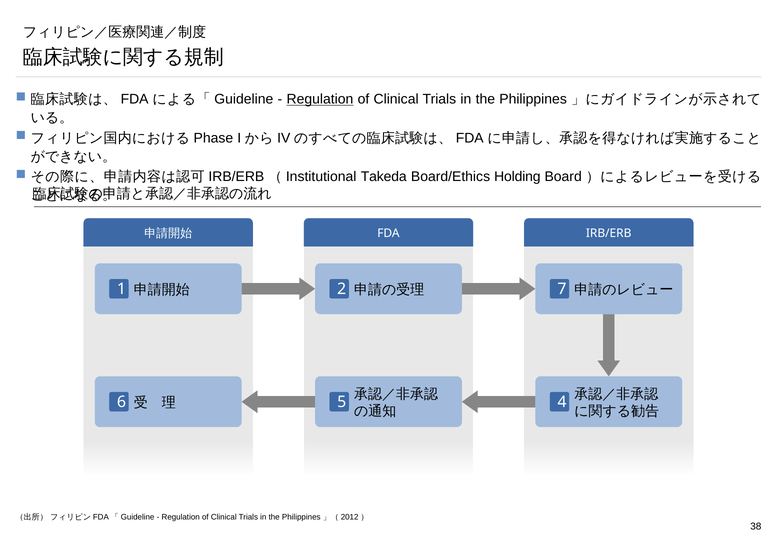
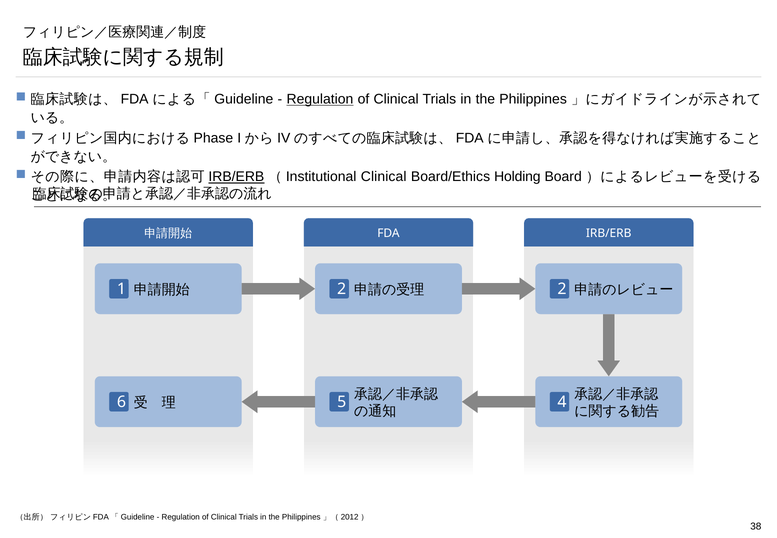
IRB/ERB at (236, 177) underline: none -> present
Takeda at (384, 177): Takeda -> Clinical
2 7: 7 -> 2
